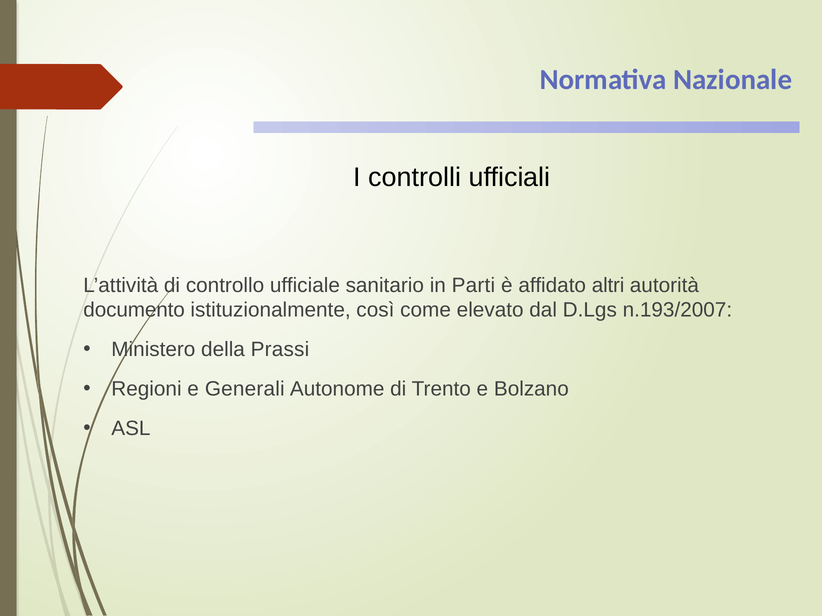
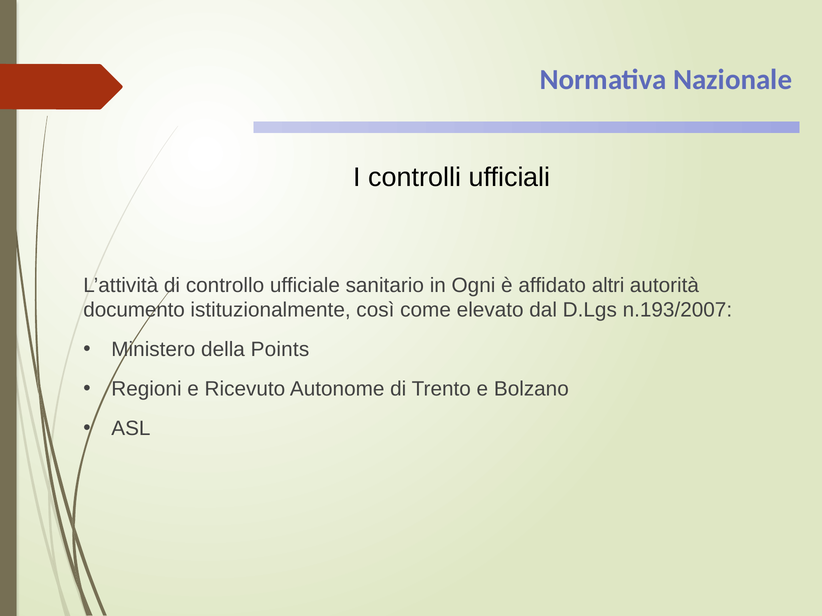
Parti: Parti -> Ogni
Prassi: Prassi -> Points
Generali: Generali -> Ricevuto
